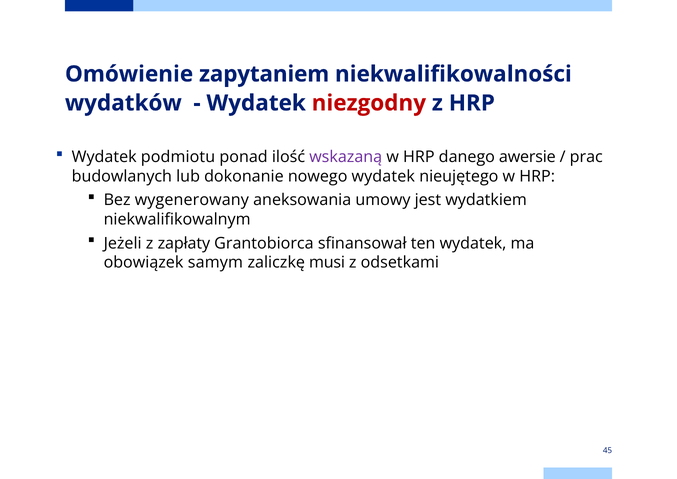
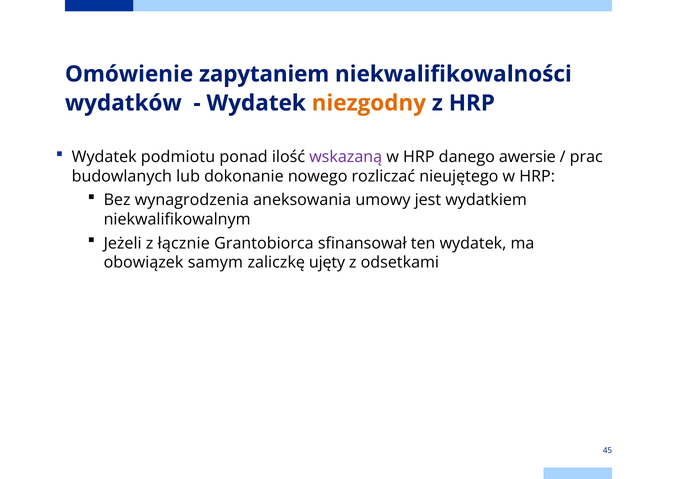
niezgodny colour: red -> orange
nowego wydatek: wydatek -> rozliczać
wygenerowany: wygenerowany -> wynagrodzenia
zapłaty: zapłaty -> łącznie
musi: musi -> ujęty
